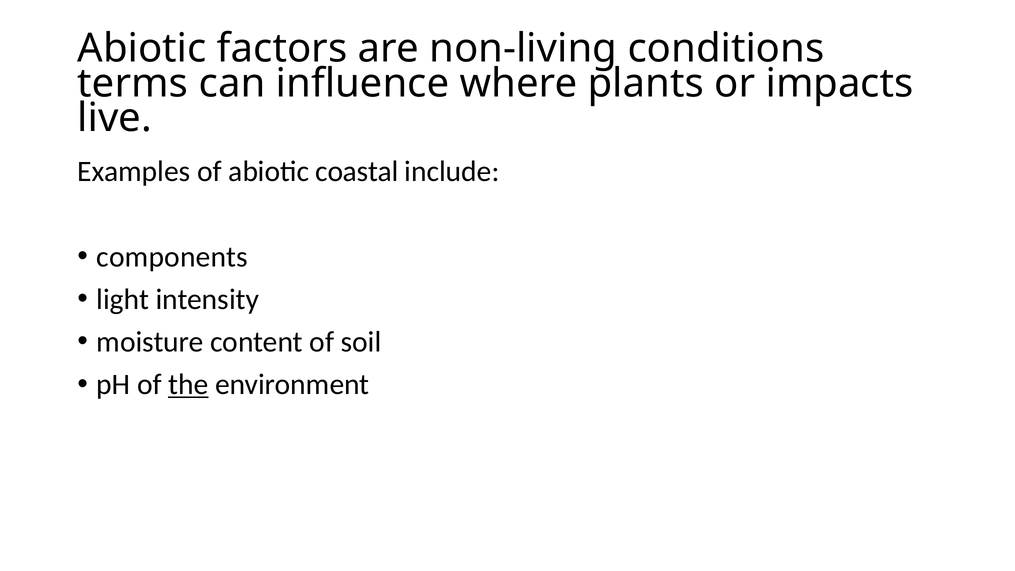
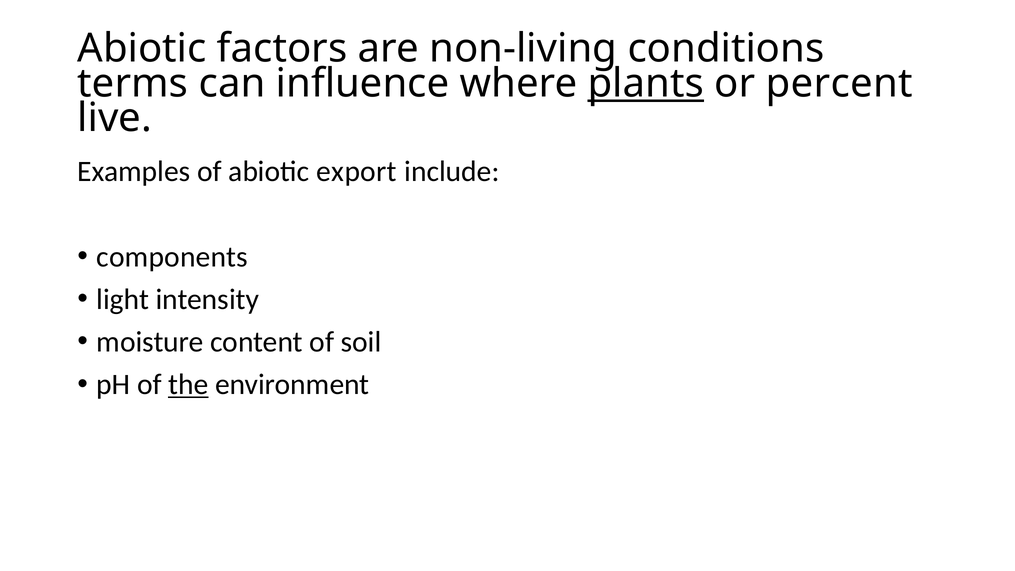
plants underline: none -> present
impacts: impacts -> percent
coastal: coastal -> export
